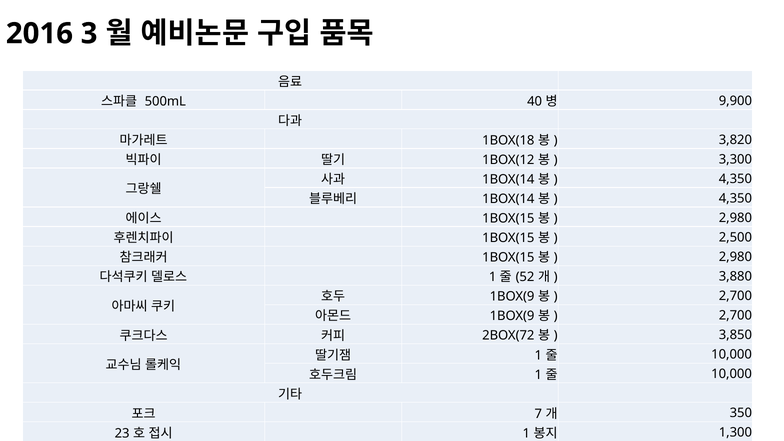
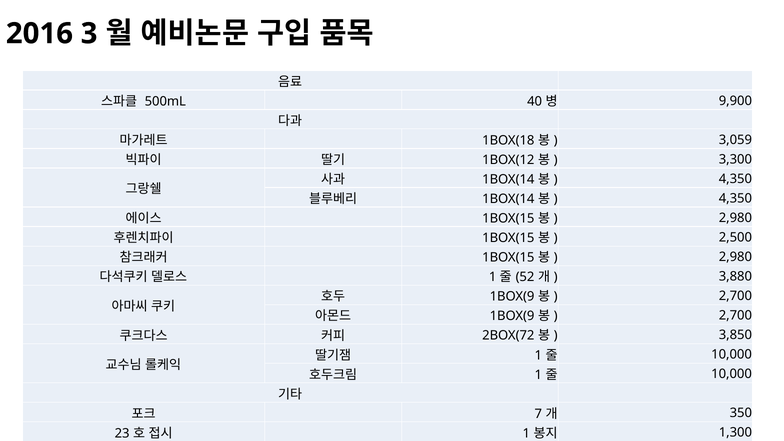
3,820: 3,820 -> 3,059
